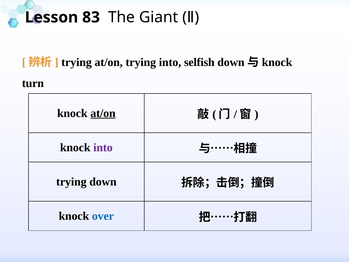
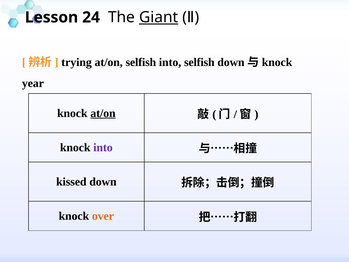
83: 83 -> 24
Giant underline: none -> present
at/on trying: trying -> selfish
turn: turn -> year
trying at (71, 182): trying -> kissed
over colour: blue -> orange
